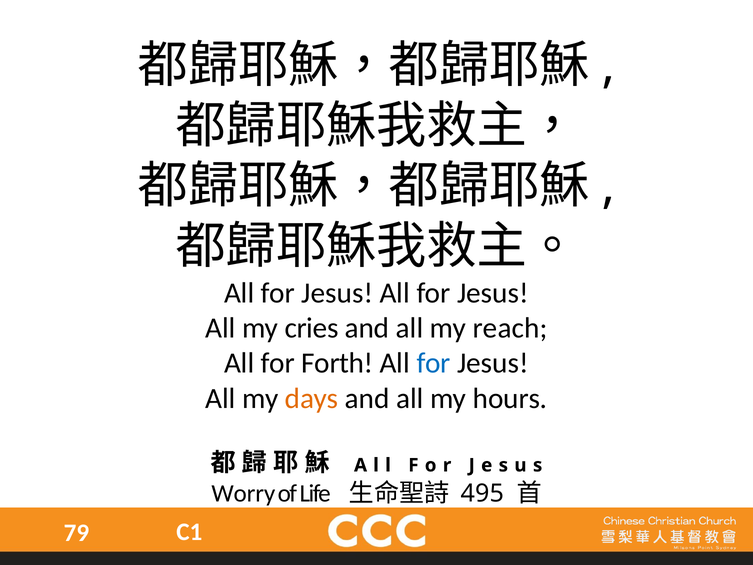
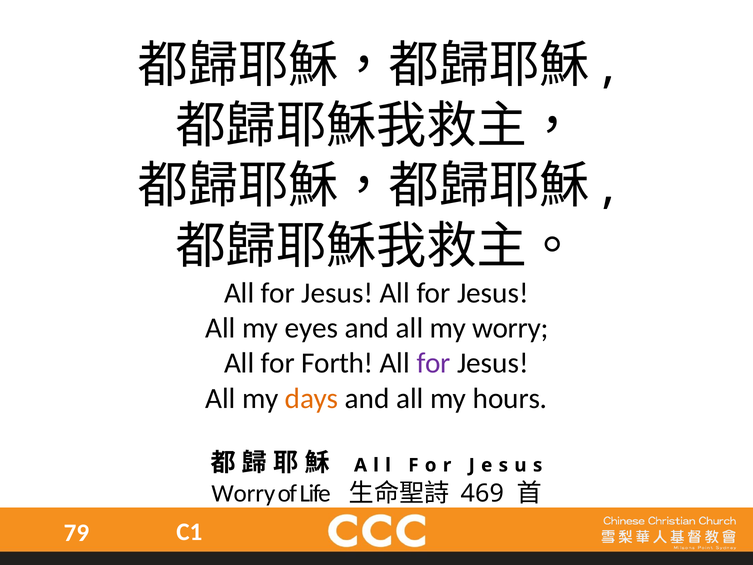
cries: cries -> eyes
my reach: reach -> worry
for at (434, 363) colour: blue -> purple
495: 495 -> 469
